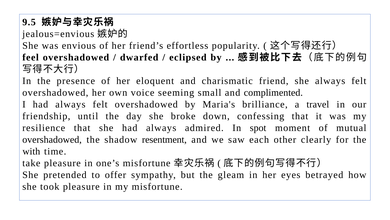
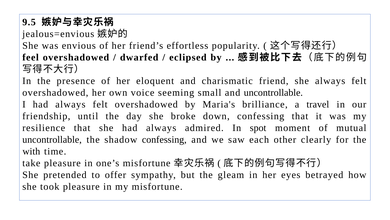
and complimented: complimented -> uncontrollable
overshadowed at (52, 139): overshadowed -> uncontrollable
shadow resentment: resentment -> confessing
